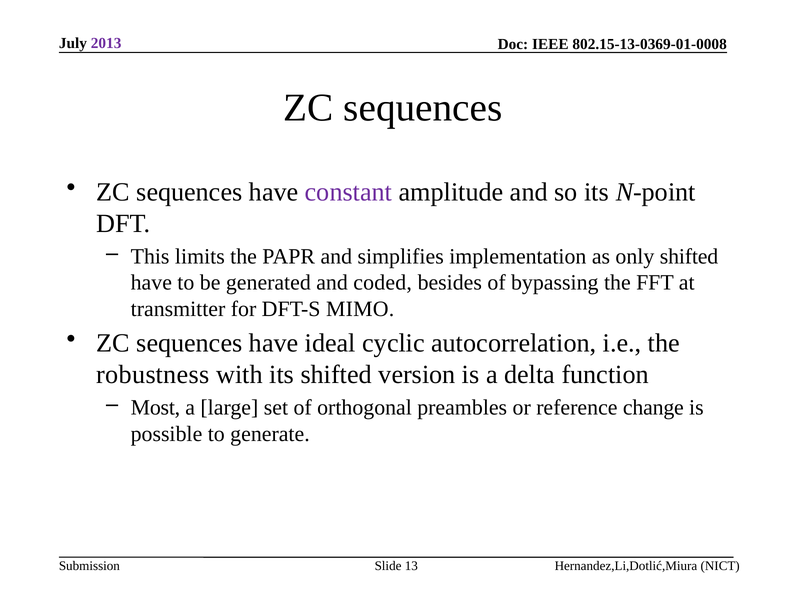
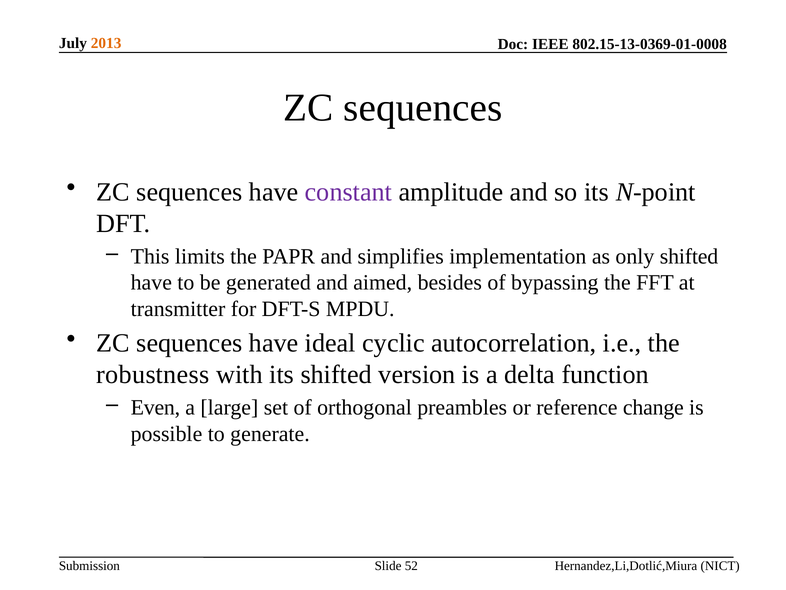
2013 colour: purple -> orange
coded: coded -> aimed
MIMO: MIMO -> MPDU
Most: Most -> Even
13: 13 -> 52
